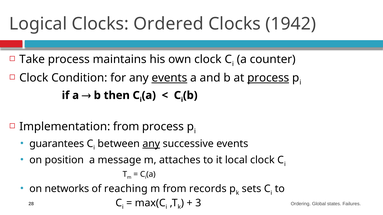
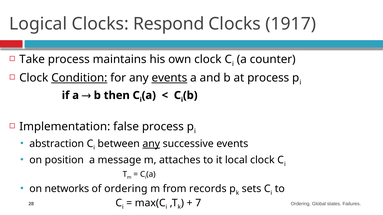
Ordered: Ordered -> Respond
1942: 1942 -> 1917
Condition underline: none -> present
process at (268, 78) underline: present -> none
Implementation from: from -> false
guarantees: guarantees -> abstraction
of reaching: reaching -> ordering
3: 3 -> 7
